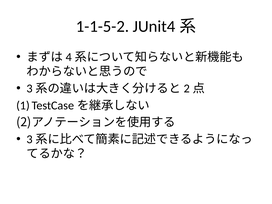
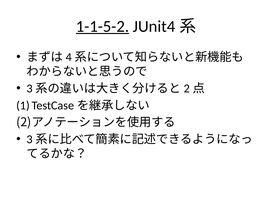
1-1-5-2 underline: none -> present
